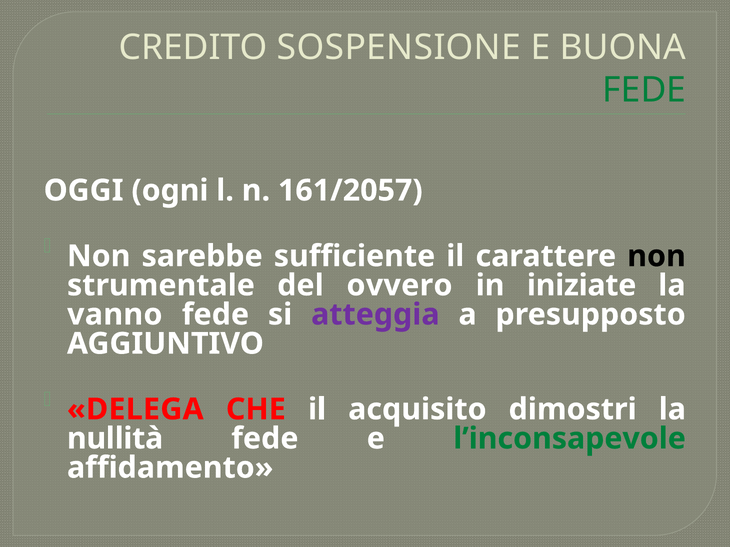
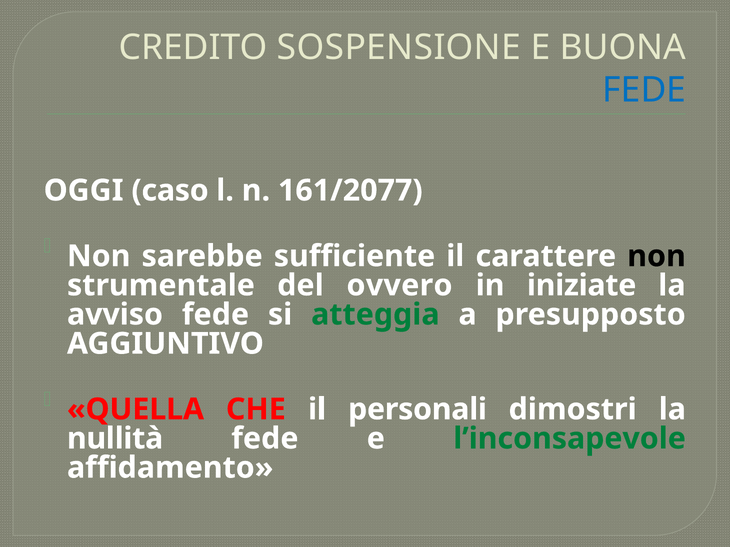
FEDE at (644, 90) colour: green -> blue
ogni: ogni -> caso
161/2057: 161/2057 -> 161/2077
vanno: vanno -> avviso
atteggia colour: purple -> green
DELEGA: DELEGA -> QUELLA
acquisito: acquisito -> personali
